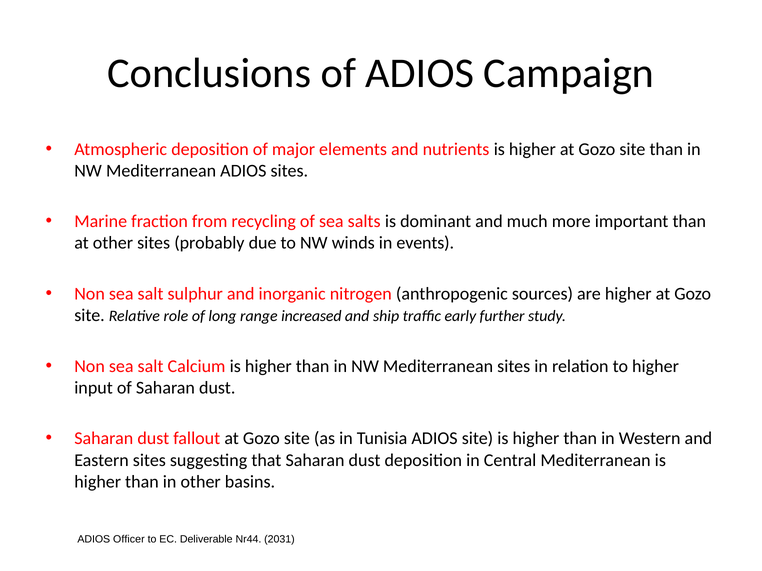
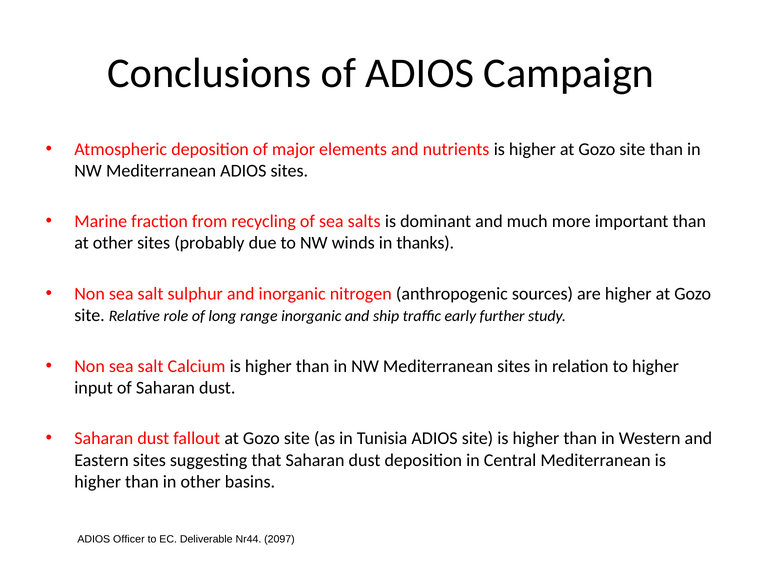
events: events -> thanks
range increased: increased -> inorganic
2031: 2031 -> 2097
